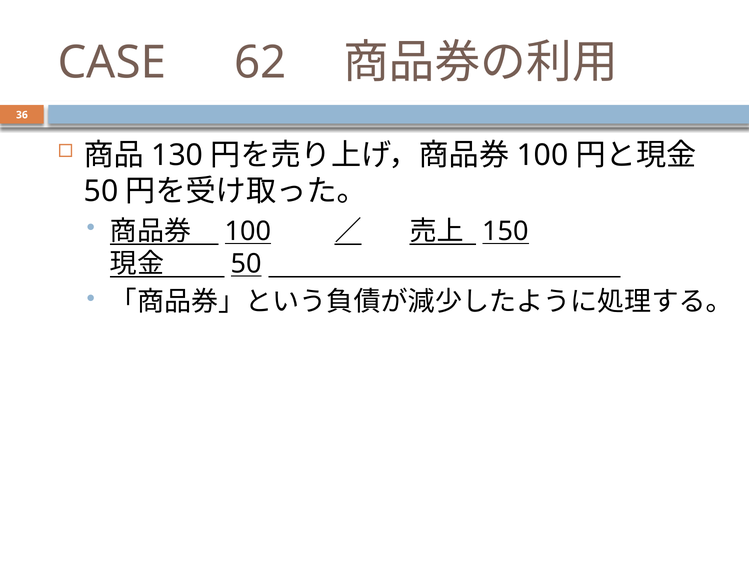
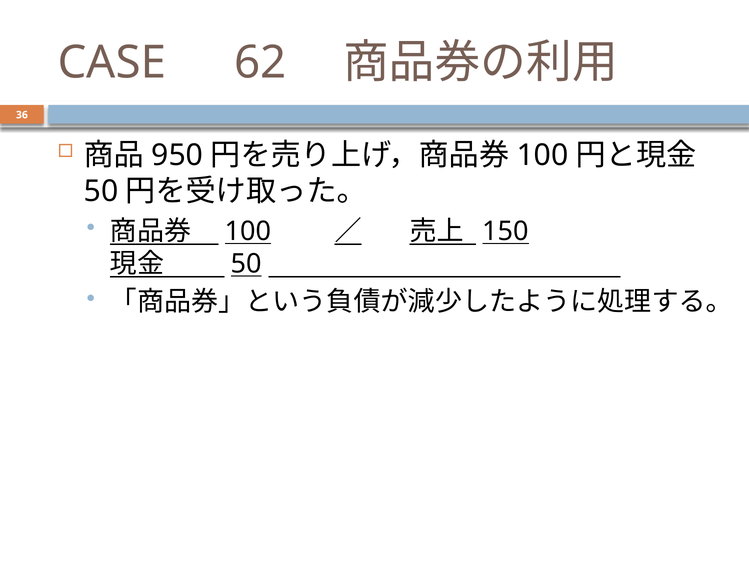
130: 130 -> 950
